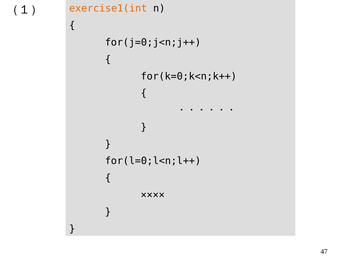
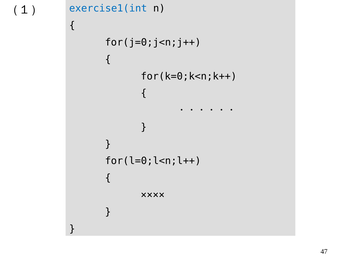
exercise1(int colour: orange -> blue
